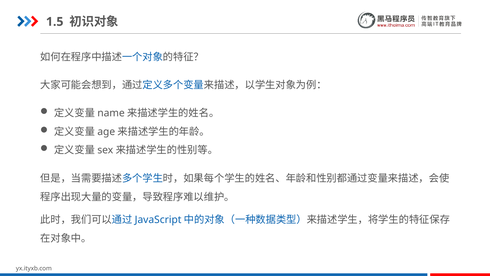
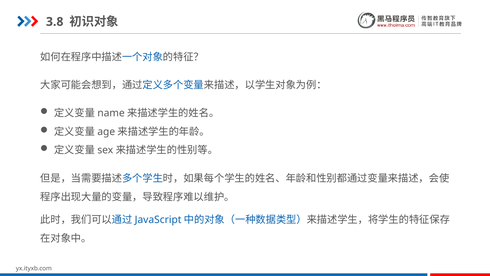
1.5: 1.5 -> 3.8
